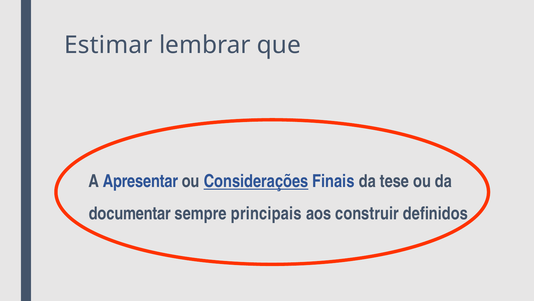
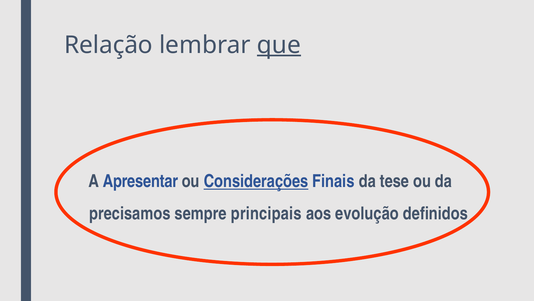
Estimar: Estimar -> Relação
que underline: none -> present
documentar: documentar -> precisamos
construir: construir -> evolução
